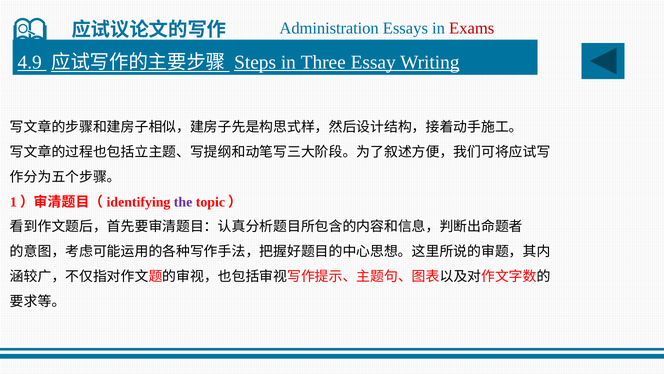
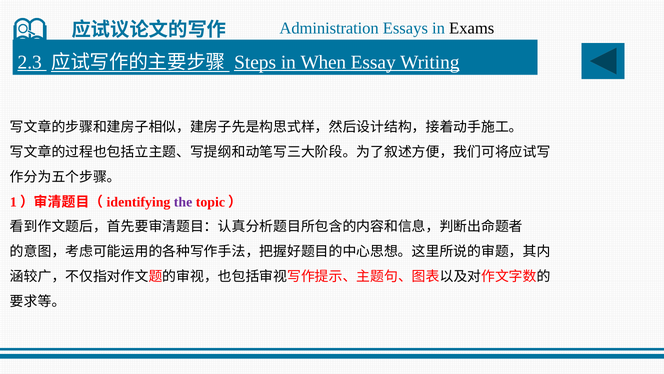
Exams colour: red -> black
4.9: 4.9 -> 2.3
Three: Three -> When
